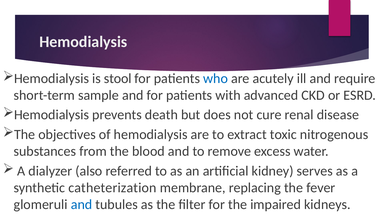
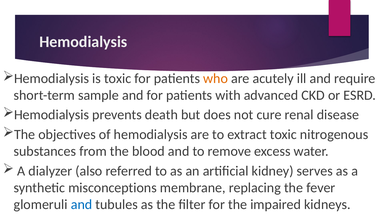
is stool: stool -> toxic
who colour: blue -> orange
catheterization: catheterization -> misconceptions
